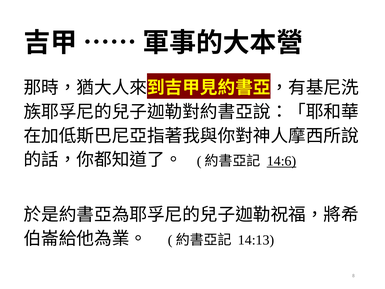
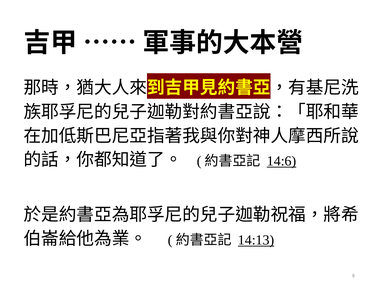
14:13 underline: none -> present
